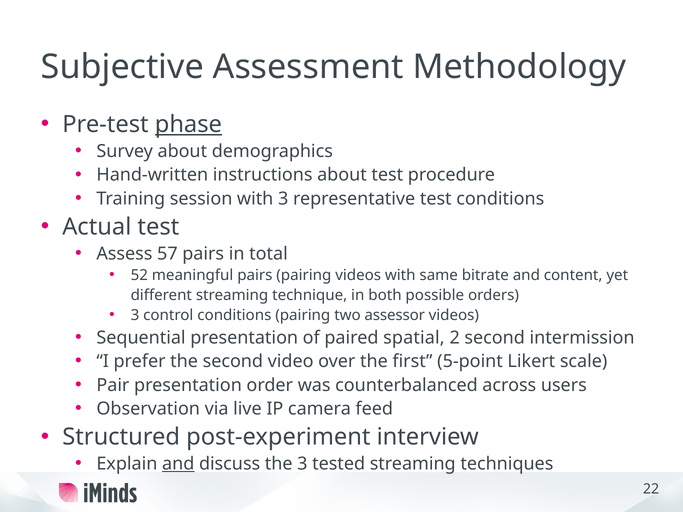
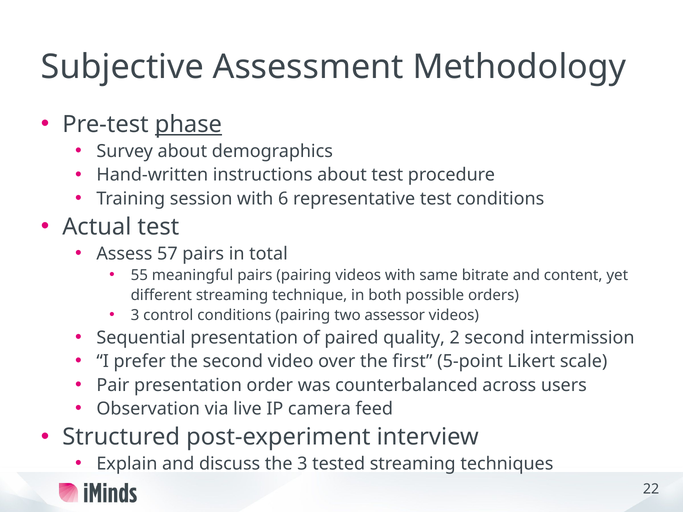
with 3: 3 -> 6
52: 52 -> 55
spatial: spatial -> quality
and at (178, 464) underline: present -> none
